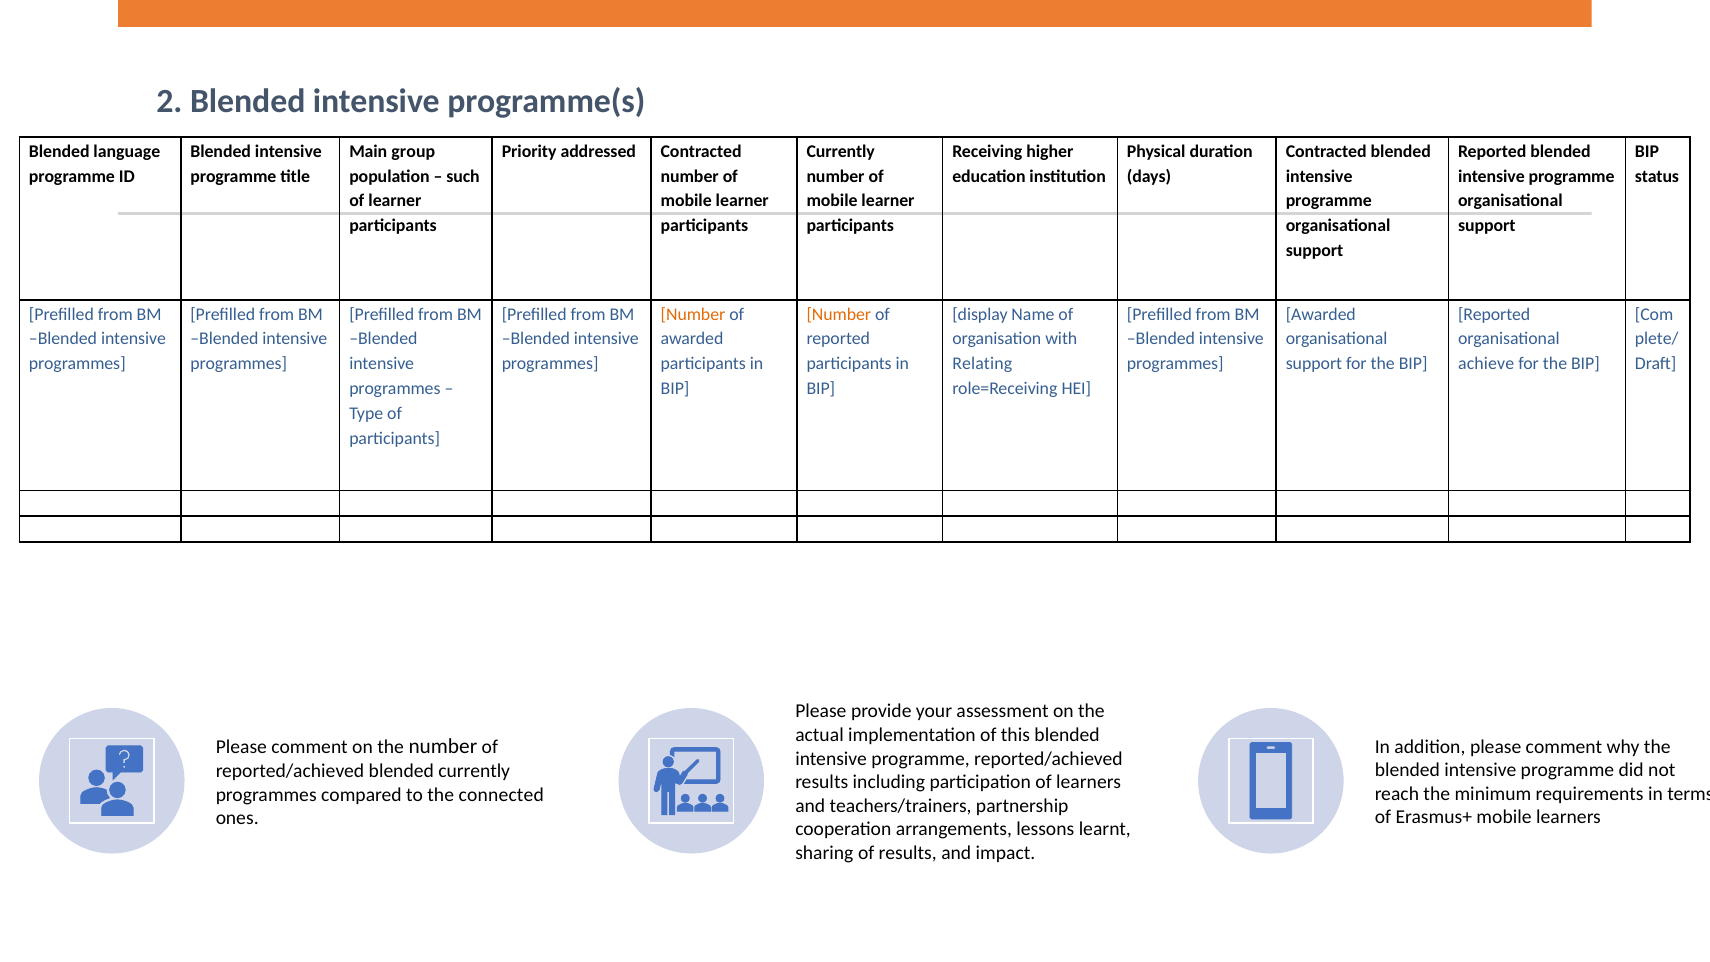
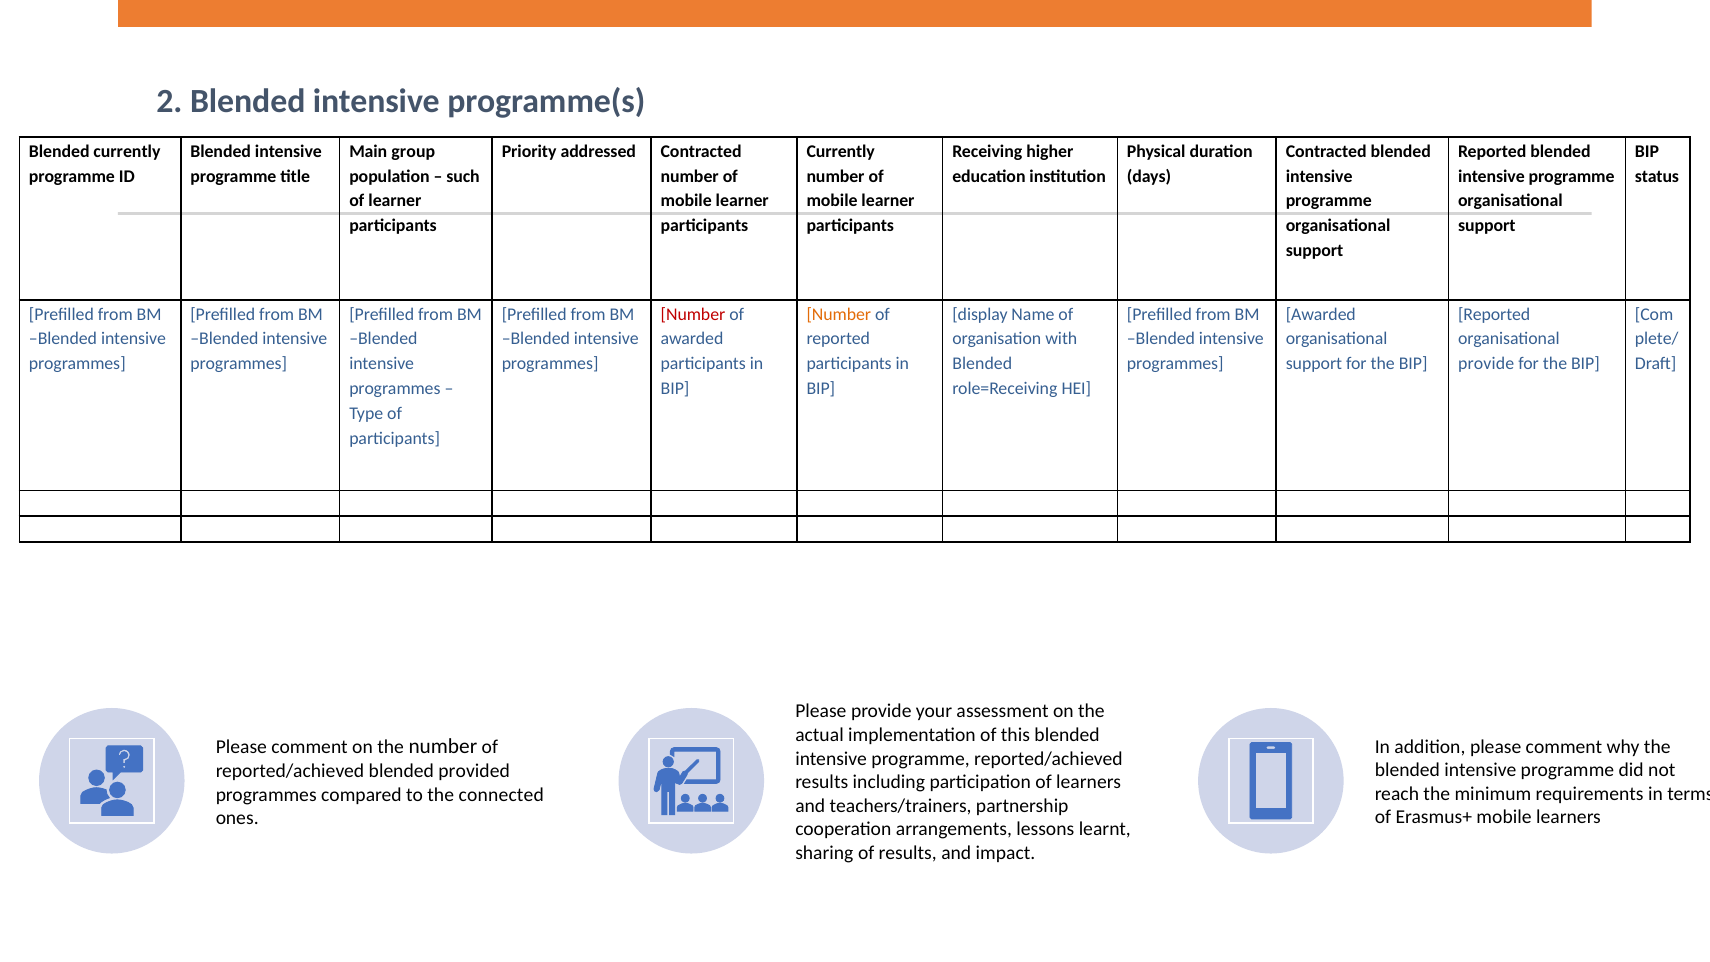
Blended language: language -> currently
Number at (693, 314) colour: orange -> red
Relating at (982, 364): Relating -> Blended
achieve at (1486, 364): achieve -> provide
blended currently: currently -> provided
